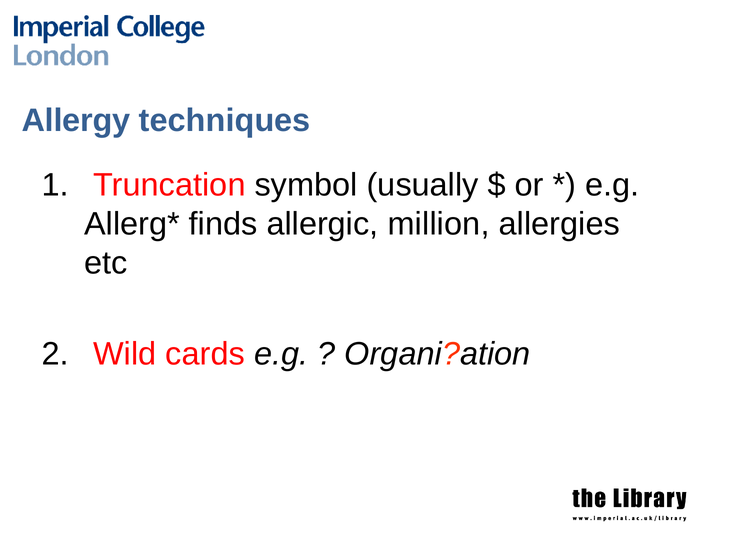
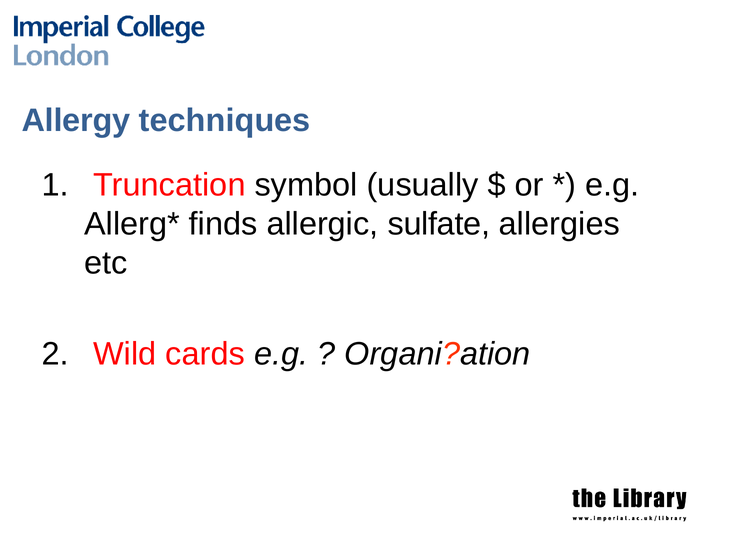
million: million -> sulfate
